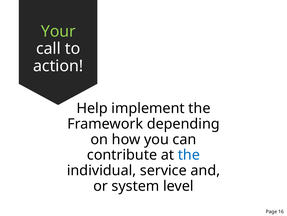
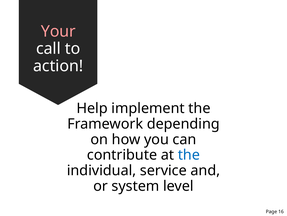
Your colour: light green -> pink
